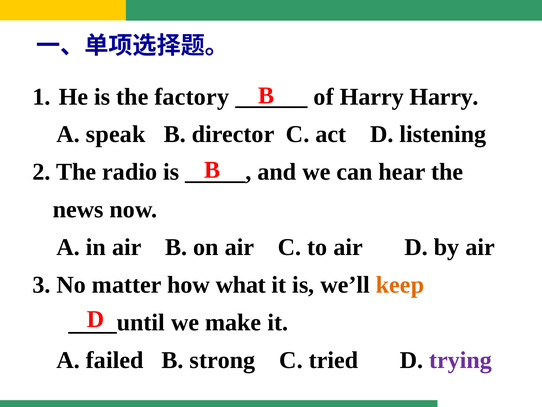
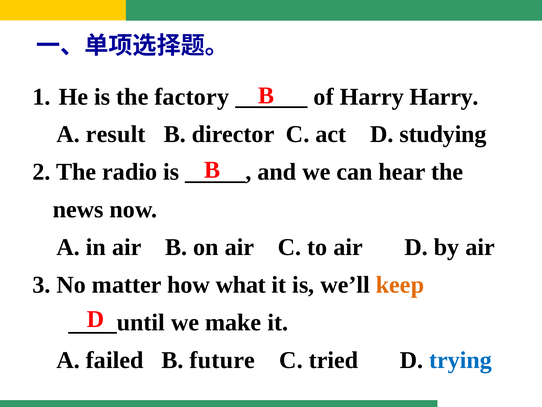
speak: speak -> result
listening: listening -> studying
strong: strong -> future
trying colour: purple -> blue
